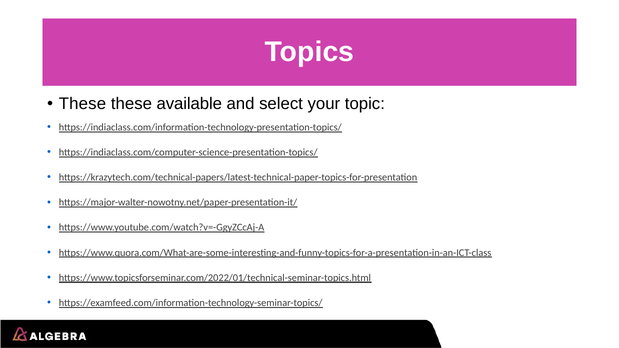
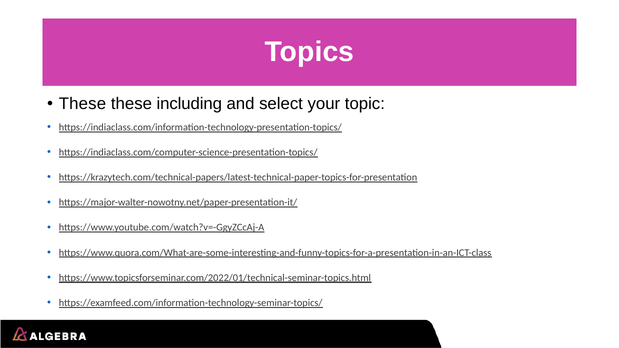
available: available -> including
